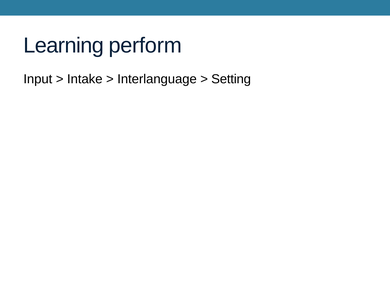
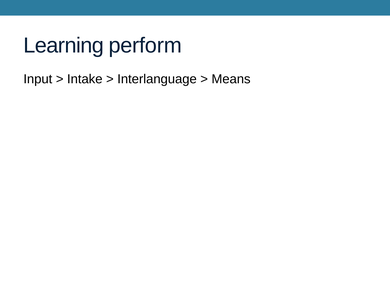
Setting: Setting -> Means
